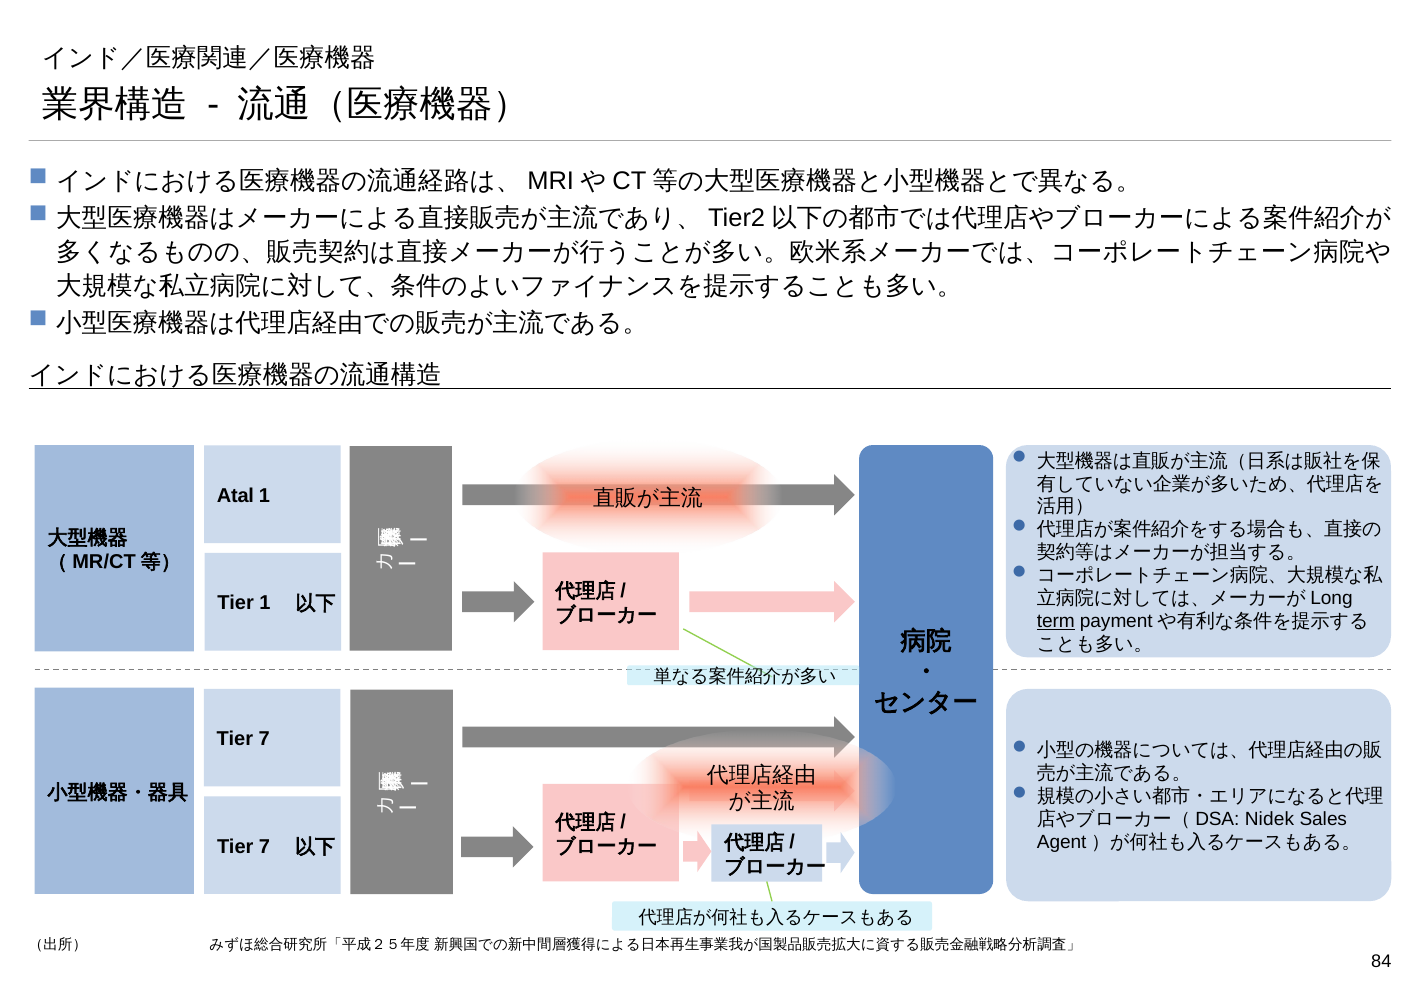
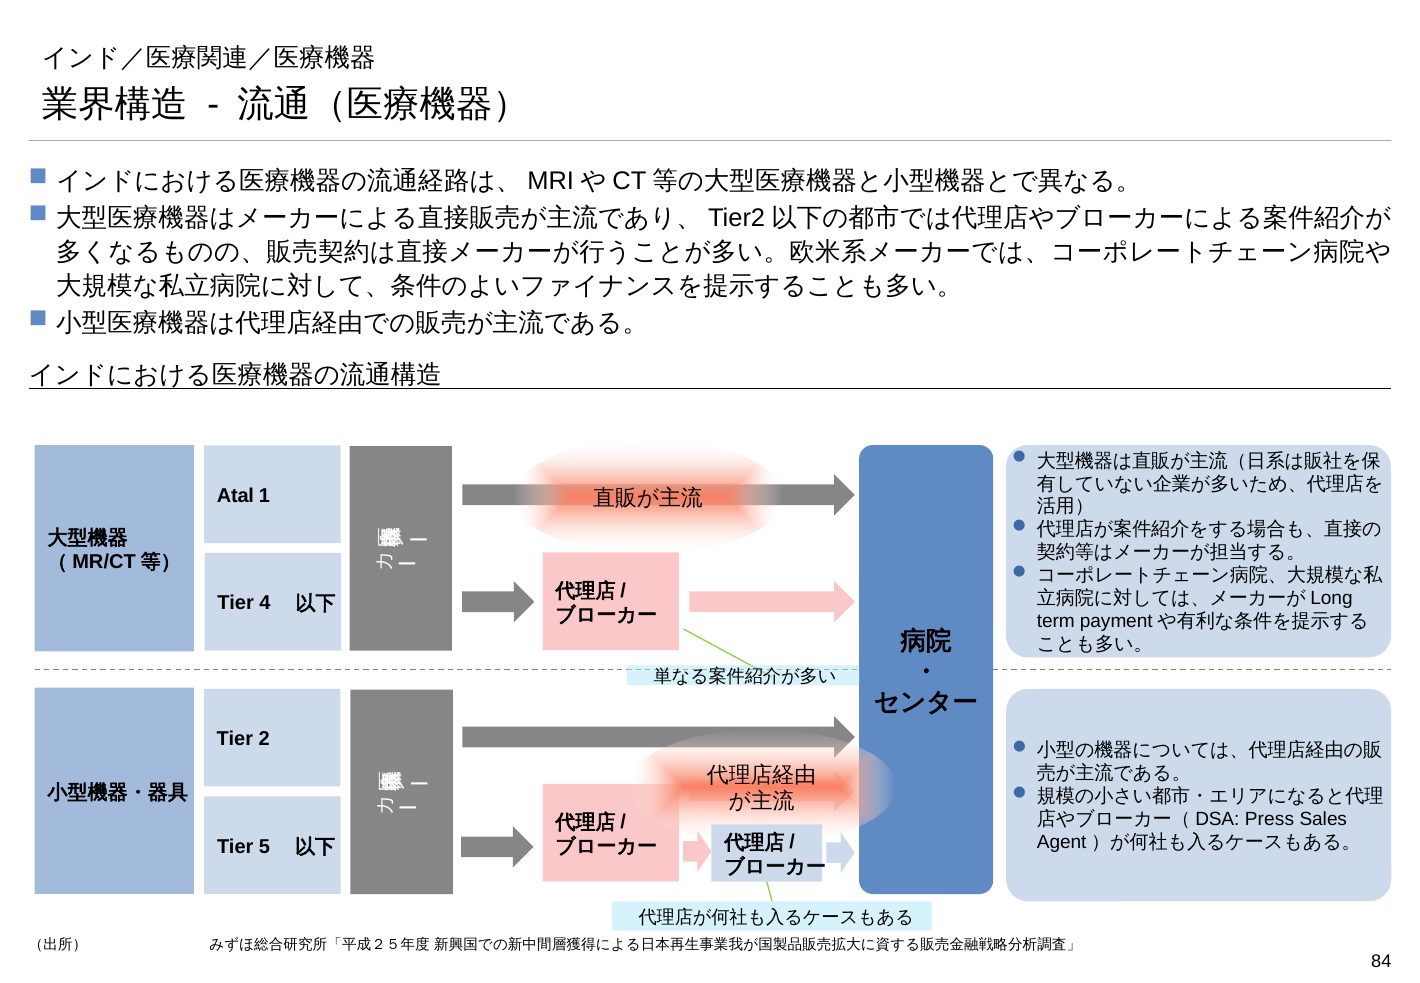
Tier 1: 1 -> 4
term underline: present -> none
7 at (264, 739): 7 -> 2
Nidek: Nidek -> Press
7 at (265, 847): 7 -> 5
